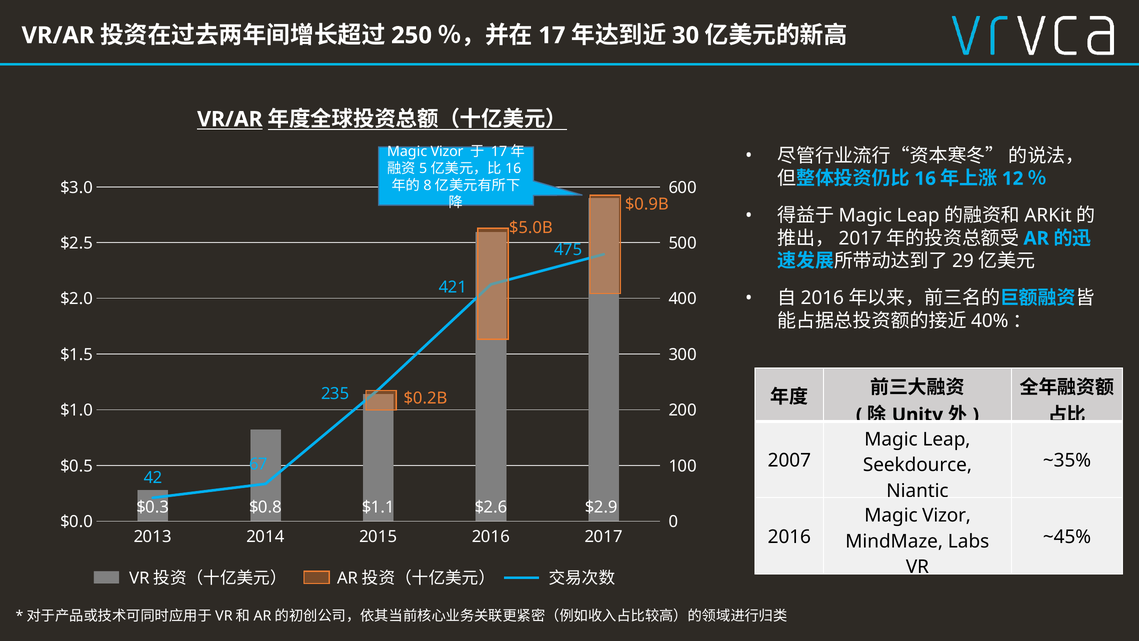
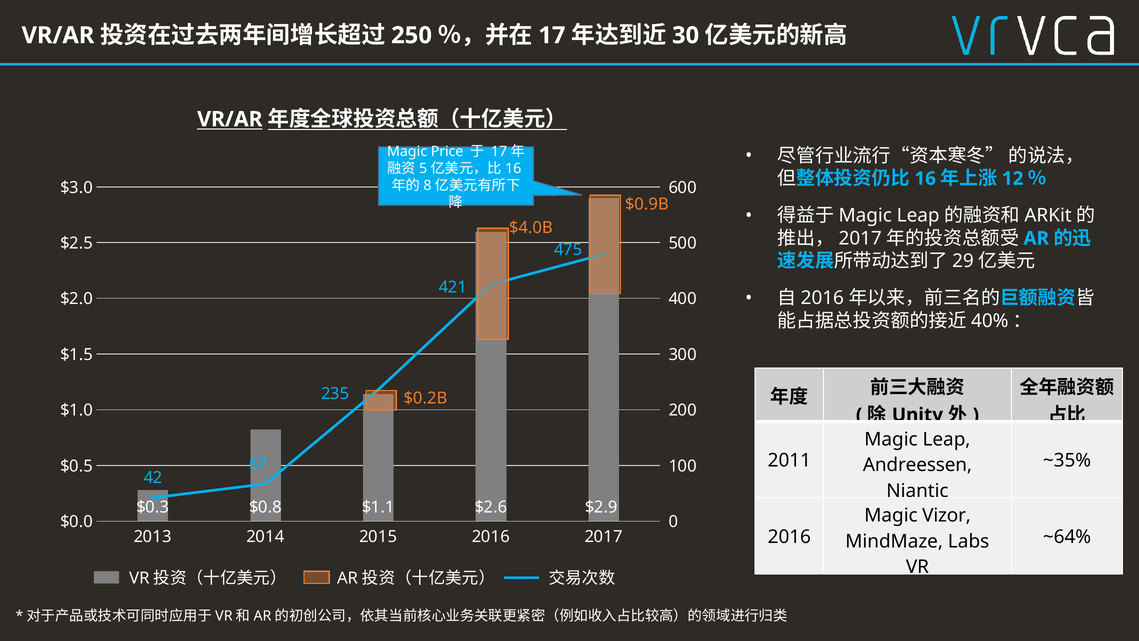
Vizor at (447, 151): Vizor -> Price
$5.0B: $5.0B -> $4.0B
2007: 2007 -> 2011
Seekdource: Seekdource -> Andreessen
~45%: ~45% -> ~64%
